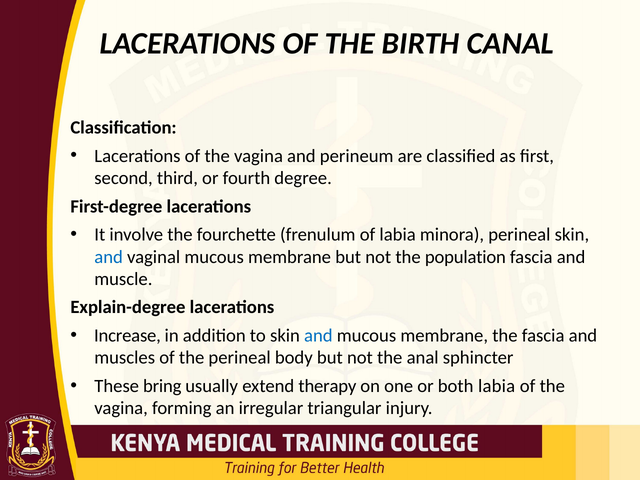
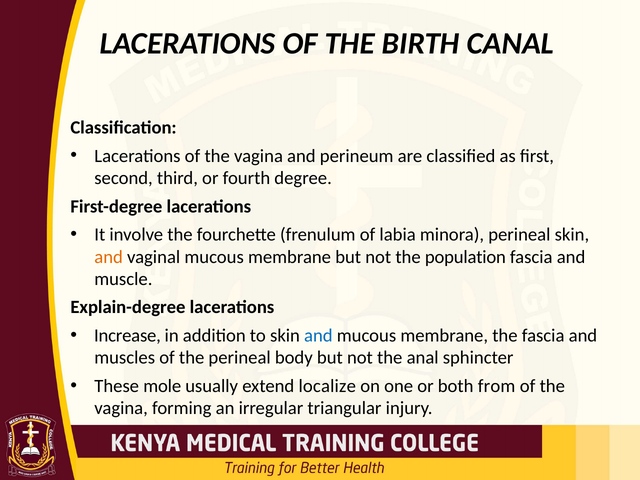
and at (109, 257) colour: blue -> orange
bring: bring -> mole
therapy: therapy -> localize
both labia: labia -> from
